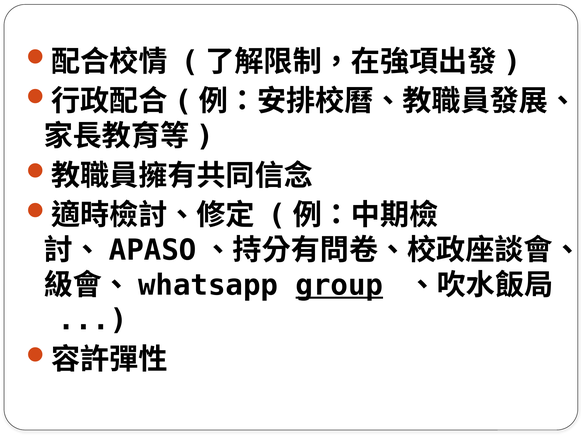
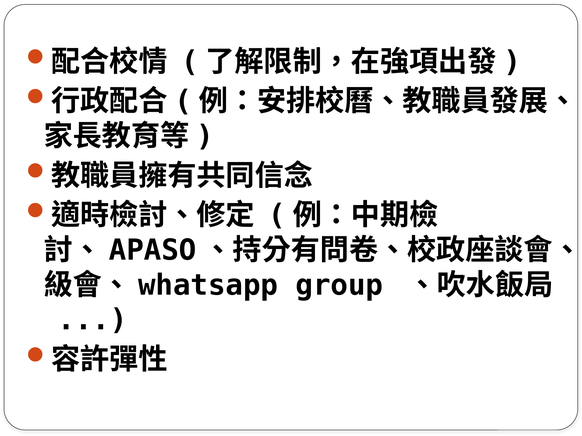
group underline: present -> none
